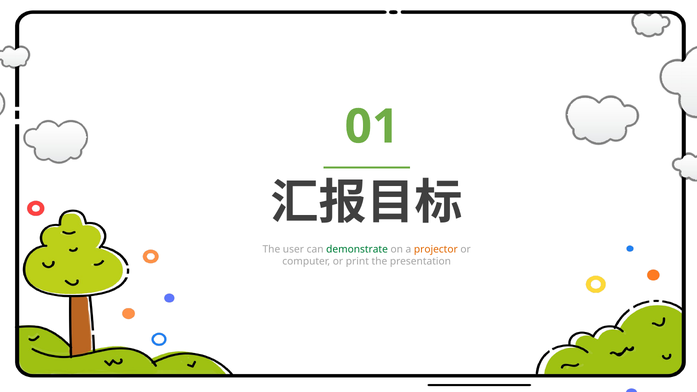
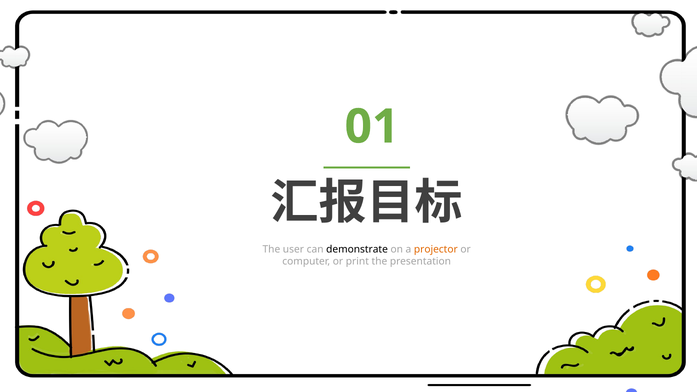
demonstrate colour: green -> black
